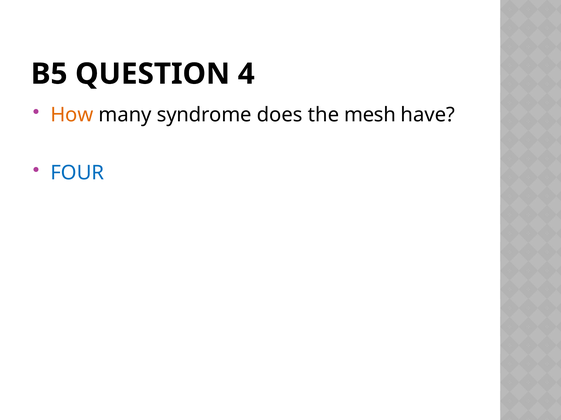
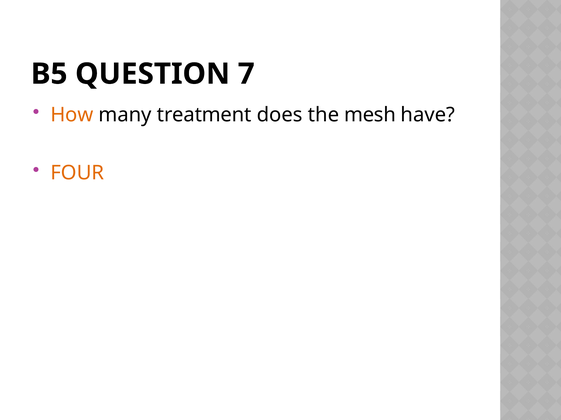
4: 4 -> 7
syndrome: syndrome -> treatment
FOUR colour: blue -> orange
